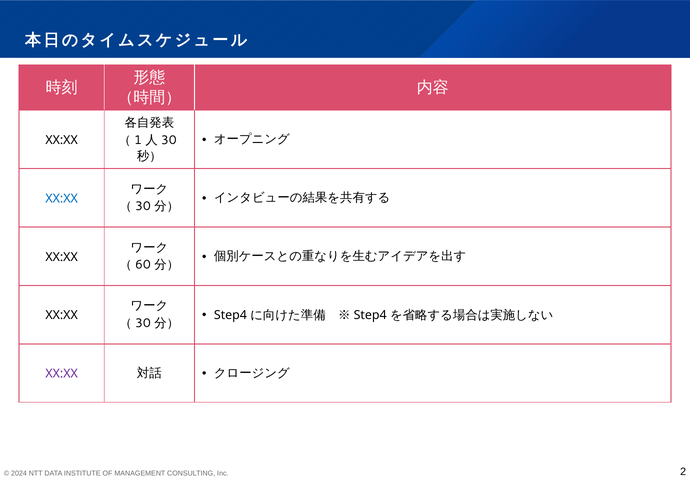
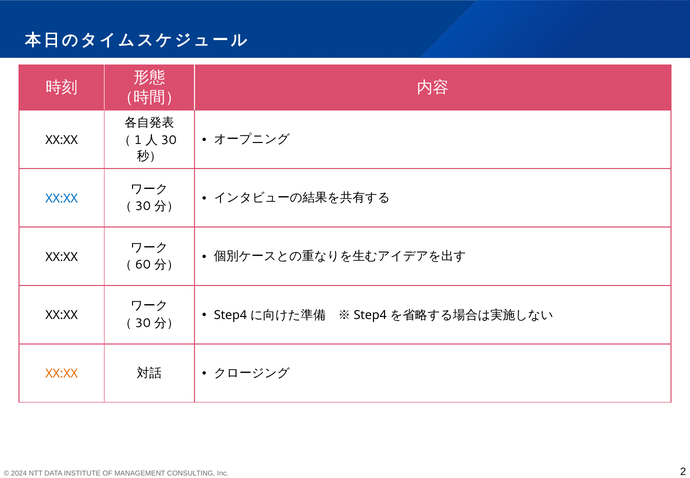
XX:XX at (62, 374) colour: purple -> orange
